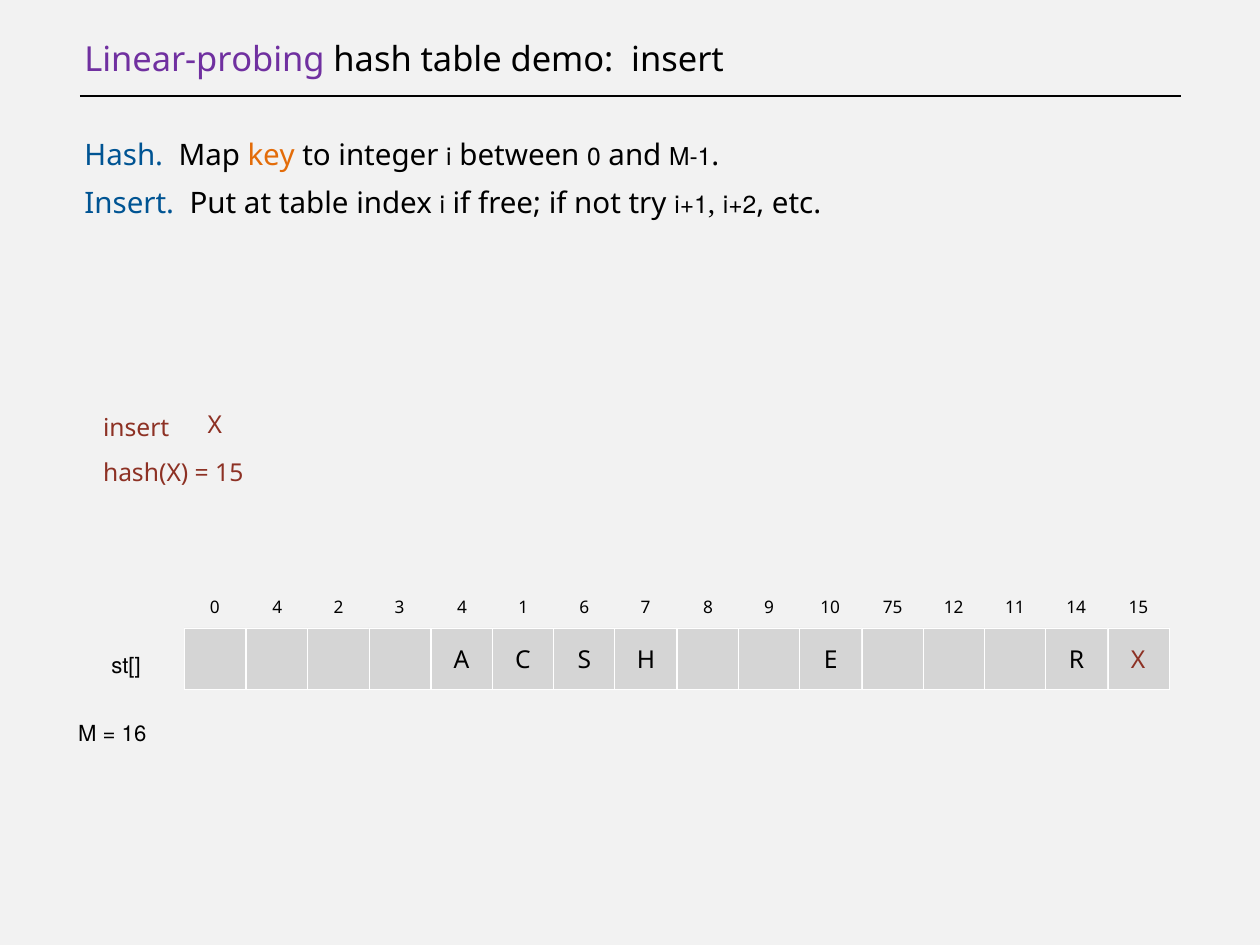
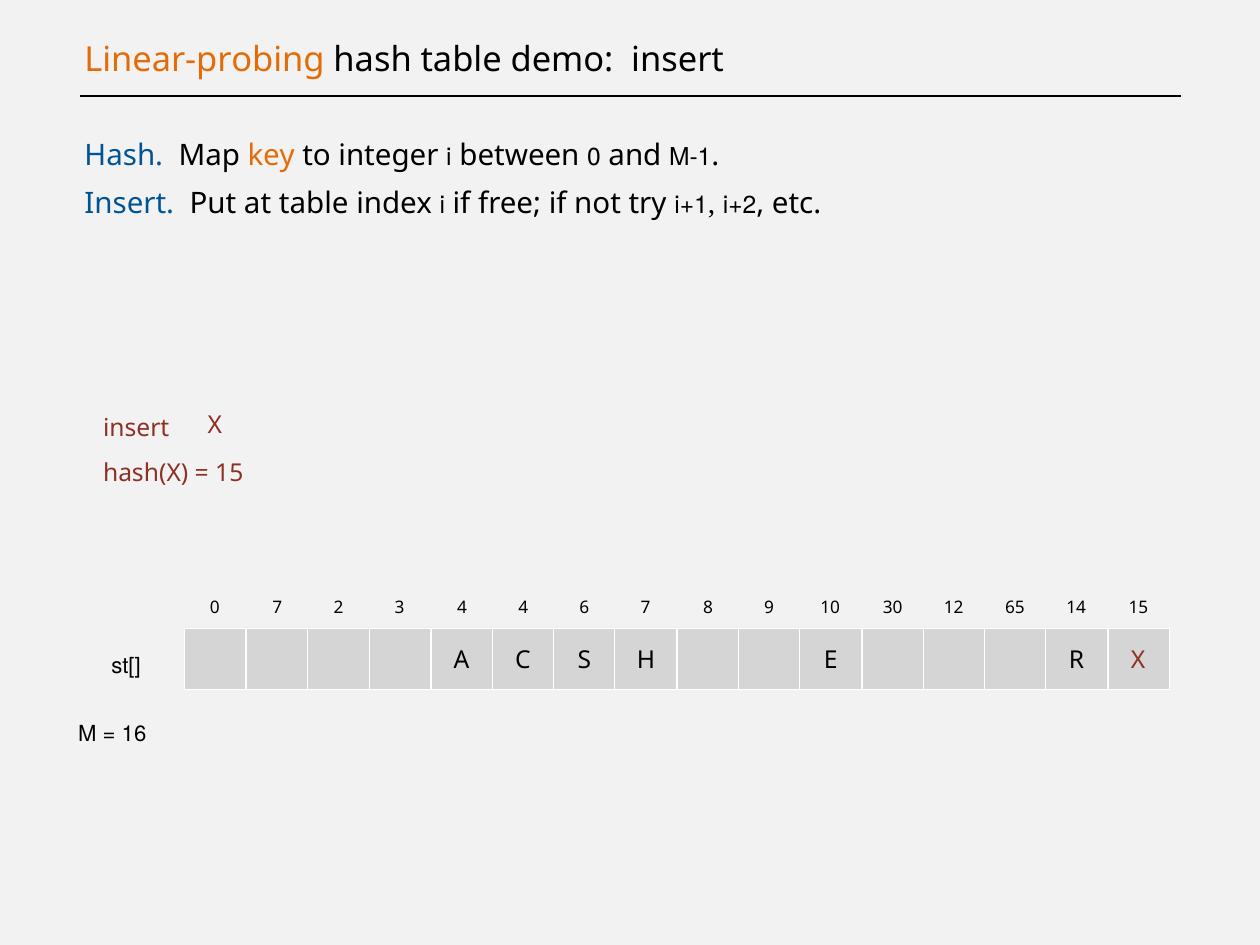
Linear-probing colour: purple -> orange
0 4: 4 -> 7
4 1: 1 -> 4
75: 75 -> 30
11: 11 -> 65
